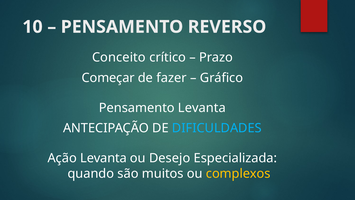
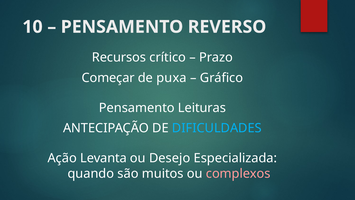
Conceito: Conceito -> Recursos
fazer: fazer -> puxa
Pensamento Levanta: Levanta -> Leituras
complexos colour: yellow -> pink
